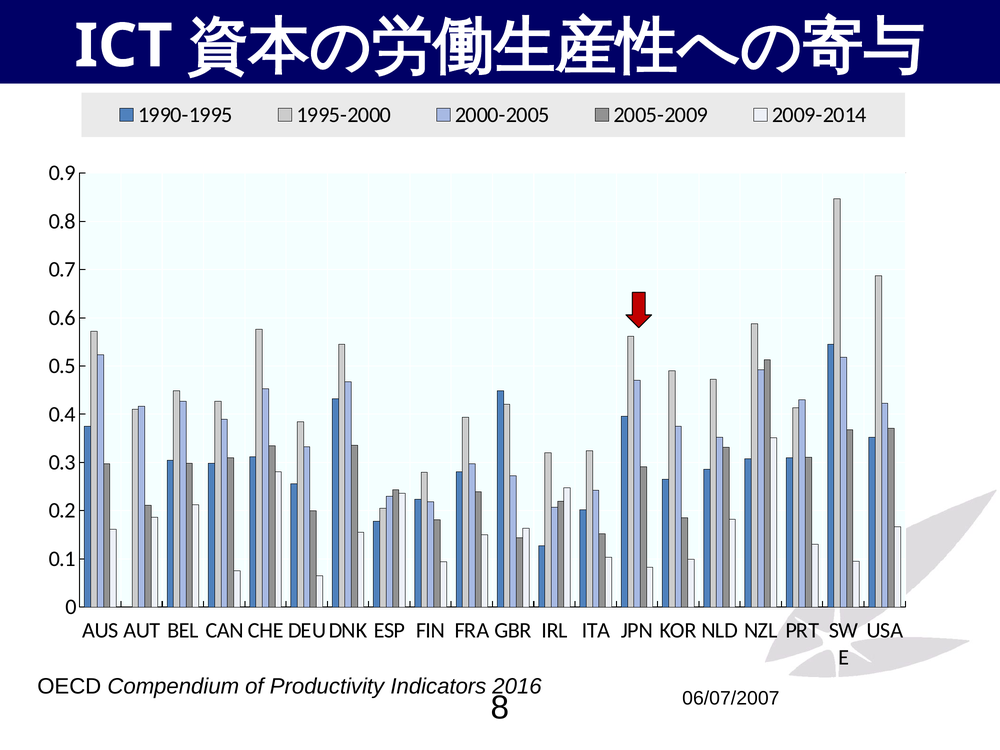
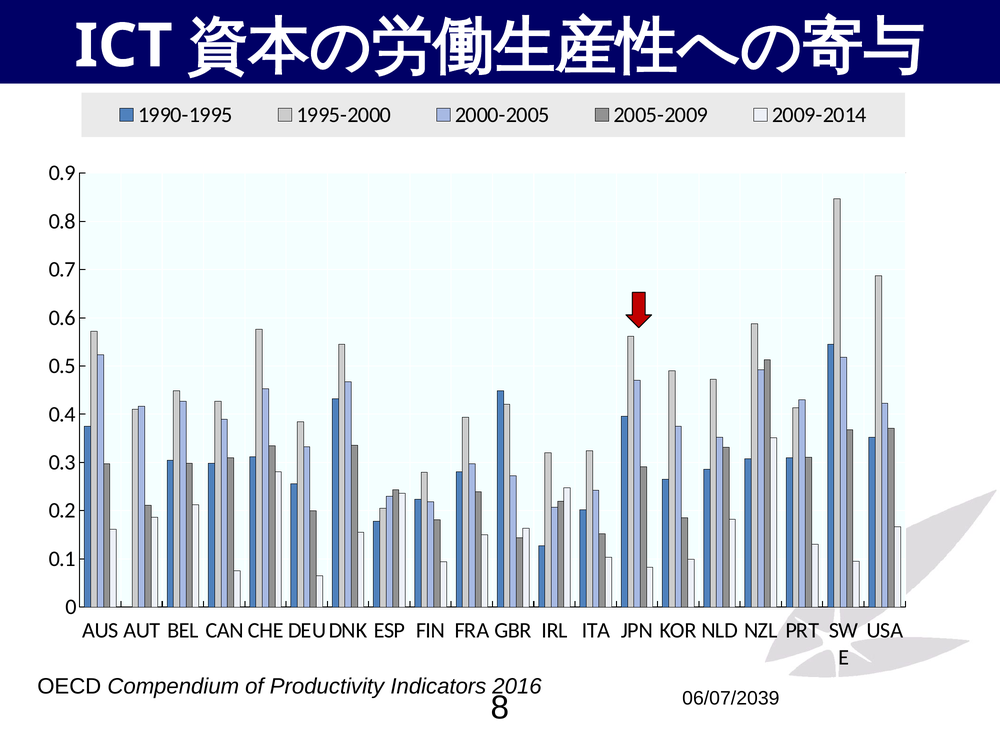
06/07/2007: 06/07/2007 -> 06/07/2039
